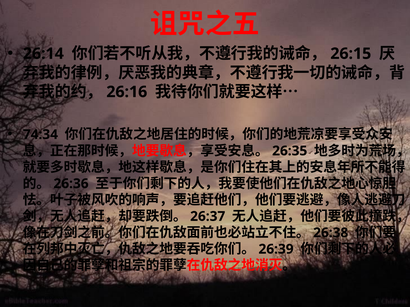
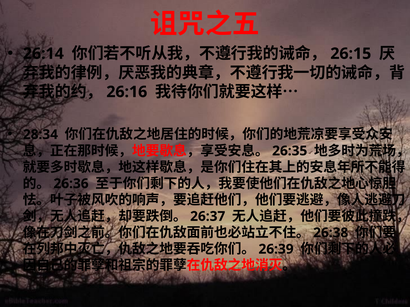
74:34: 74:34 -> 28:34
